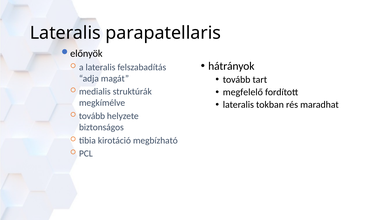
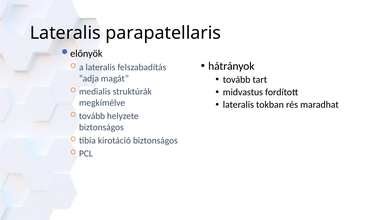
megfelelő: megfelelő -> midvastus
kirotáció megbízható: megbízható -> biztonságos
